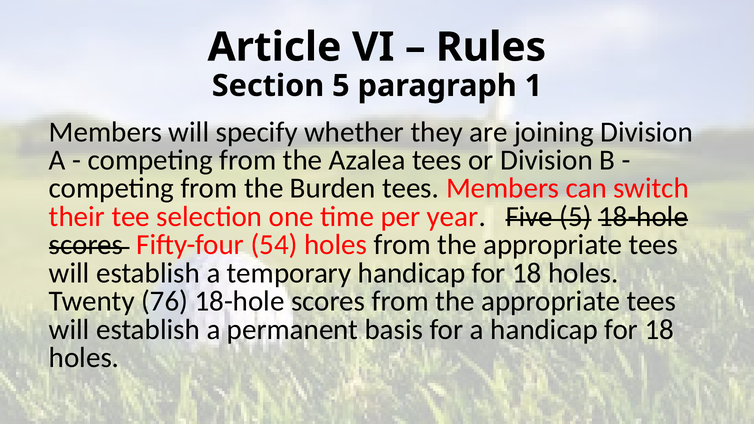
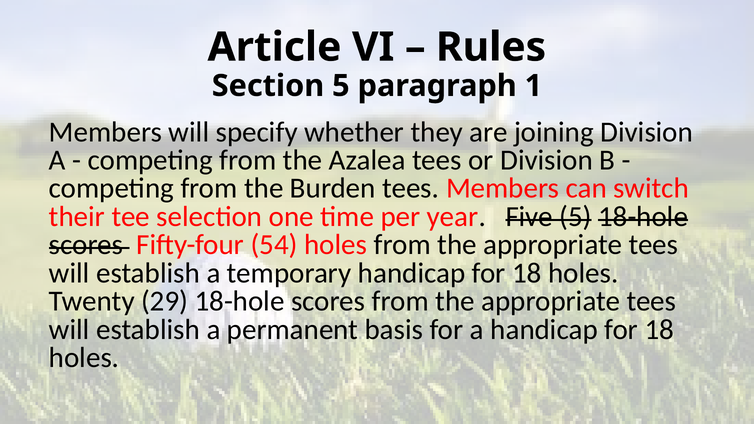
76: 76 -> 29
